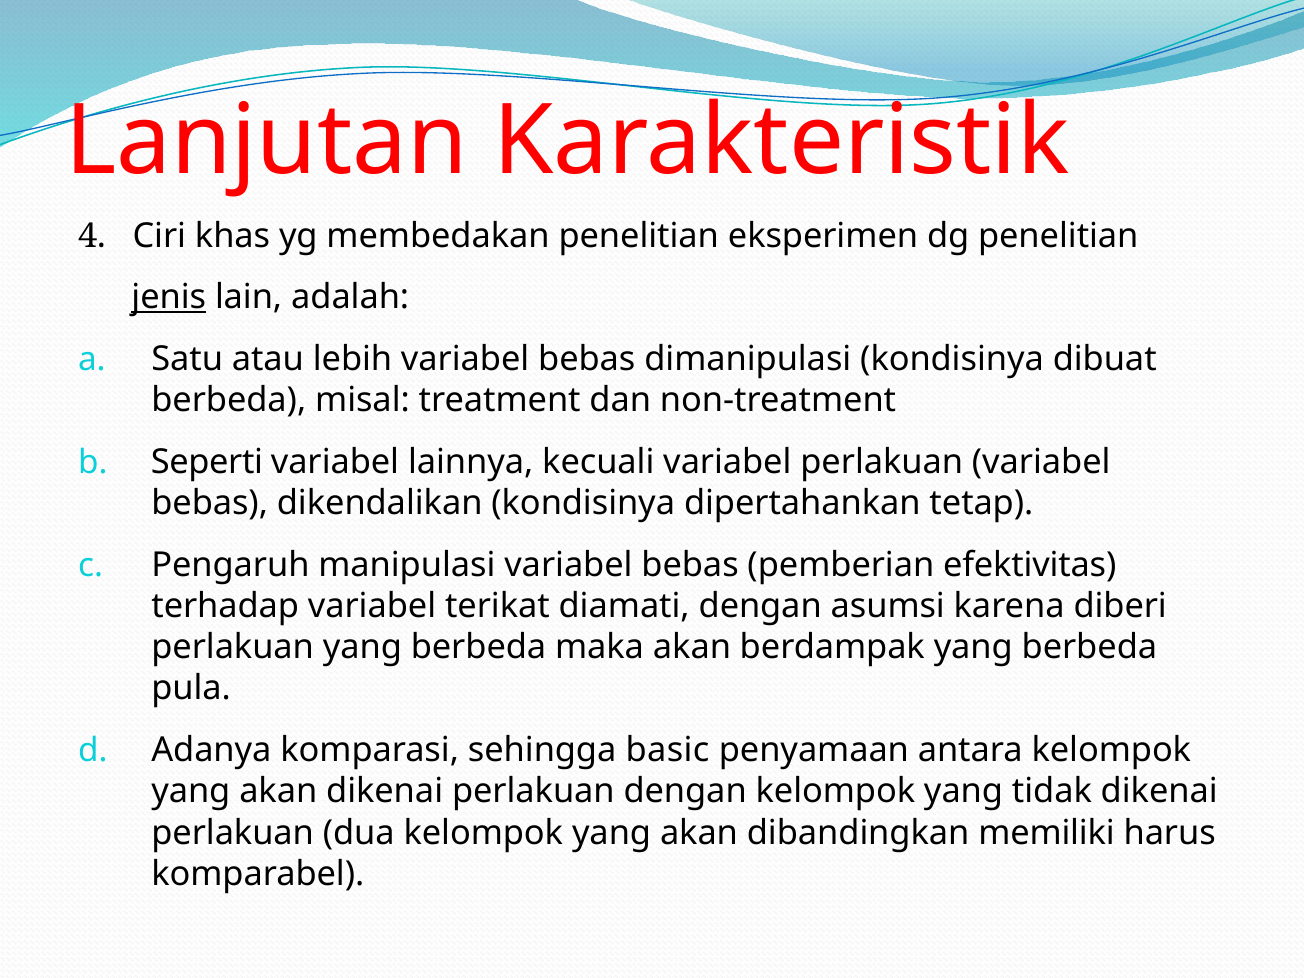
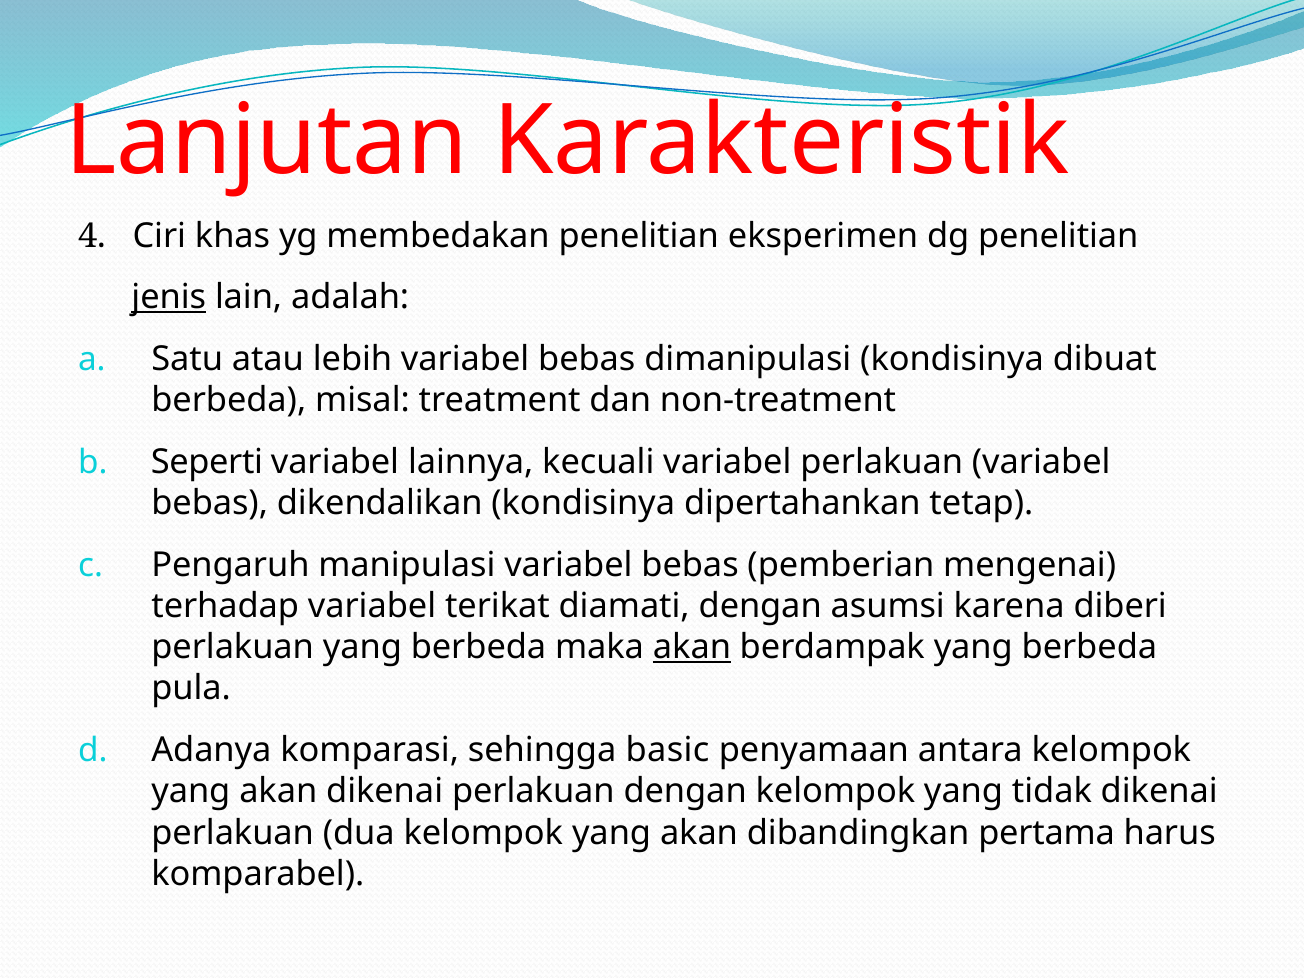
efektivitas: efektivitas -> mengenai
akan at (692, 647) underline: none -> present
memiliki: memiliki -> pertama
